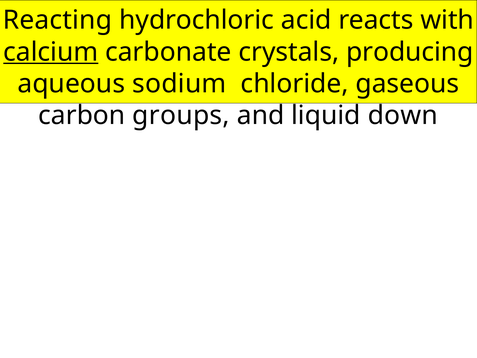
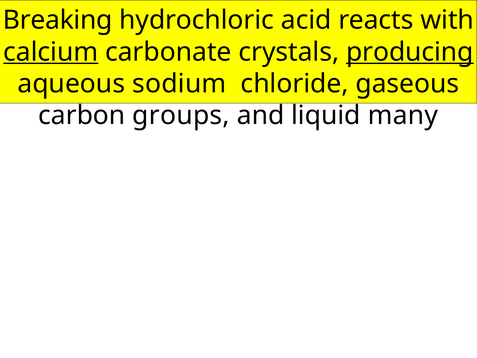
Reacting: Reacting -> Breaking
producing underline: none -> present
down: down -> many
